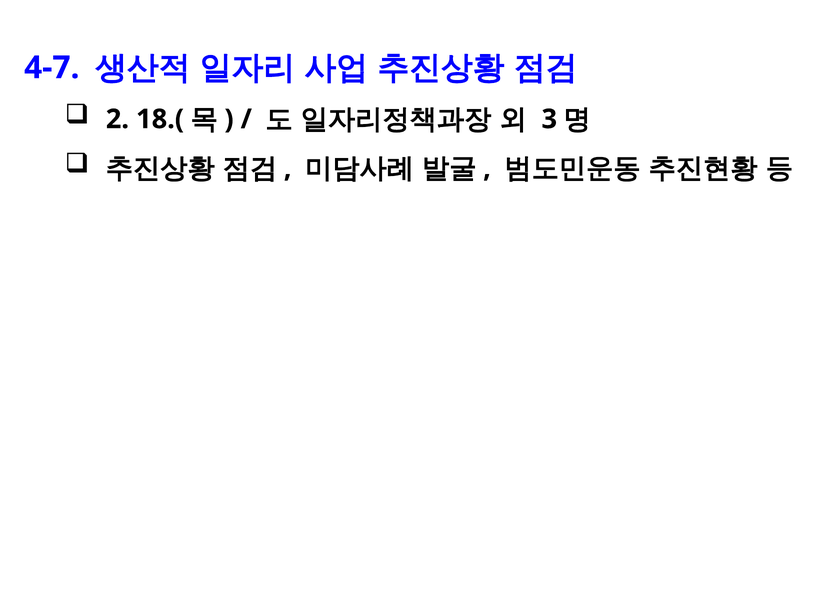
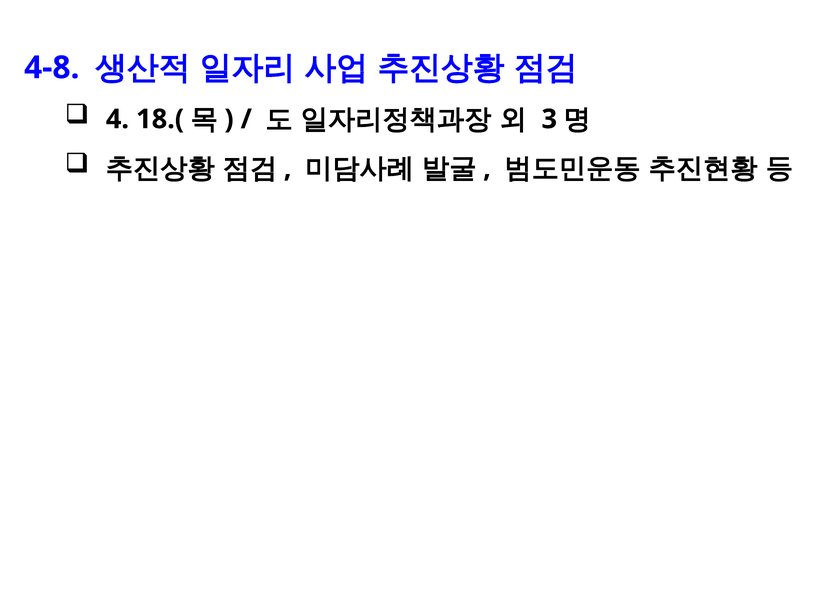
4-7: 4-7 -> 4-8
2: 2 -> 4
